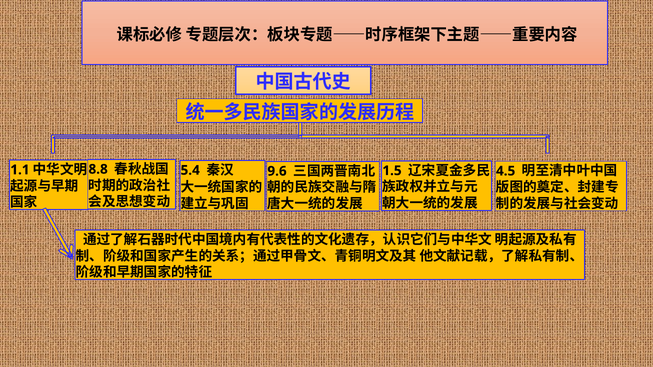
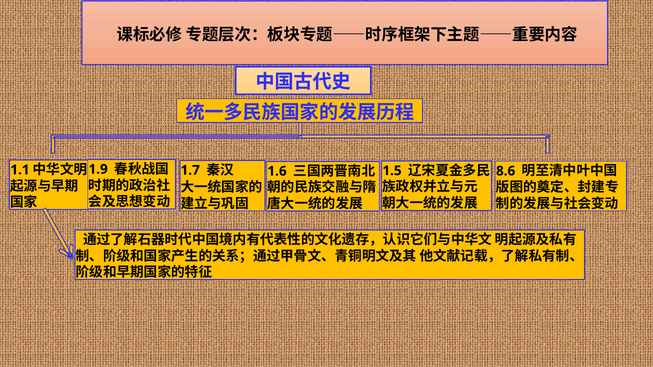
8.8: 8.8 -> 1.9
5.4: 5.4 -> 1.7
4.5: 4.5 -> 8.6
9.6: 9.6 -> 1.6
